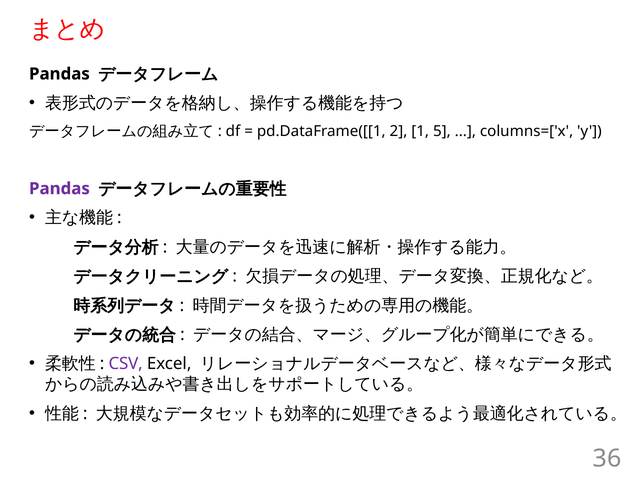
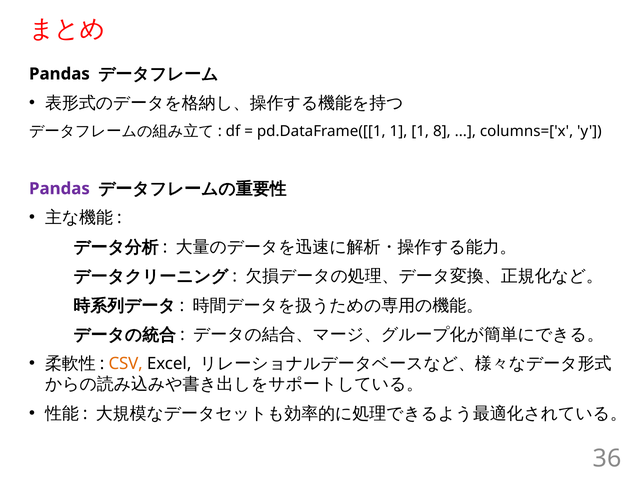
pd.DataFrame([[1 2: 2 -> 1
5: 5 -> 8
CSV colour: purple -> orange
